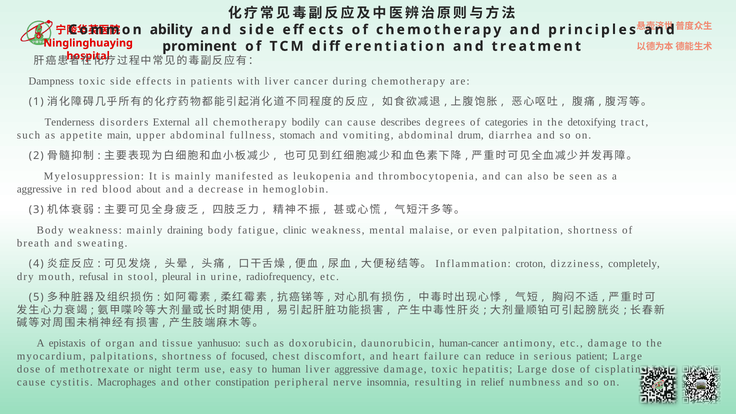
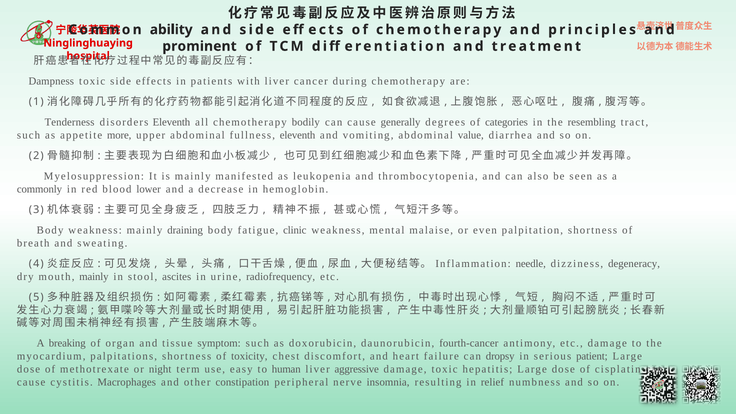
disorders External: External -> Eleventh
describes: describes -> generally
detoxifying: detoxifying -> resembling
main: main -> more
fullness stomach: stomach -> eleventh
drum: drum -> value
aggressive at (39, 189): aggressive -> commonly
about: about -> lower
croton: croton -> needle
completely: completely -> degeneracy
mouth refusal: refusal -> mainly
pleural: pleural -> ascites
epistaxis: epistaxis -> breaking
yanhusuo: yanhusuo -> symptom
human-cancer: human-cancer -> fourth-cancer
focused: focused -> toxicity
reduce: reduce -> dropsy
